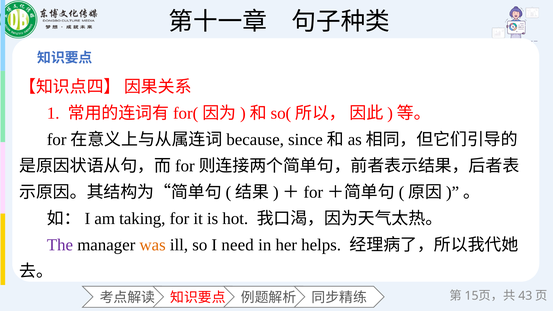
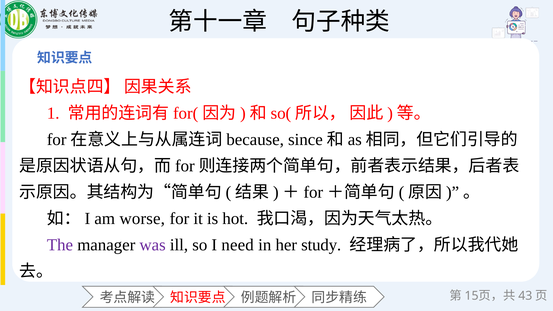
taking: taking -> worse
was colour: orange -> purple
helps: helps -> study
